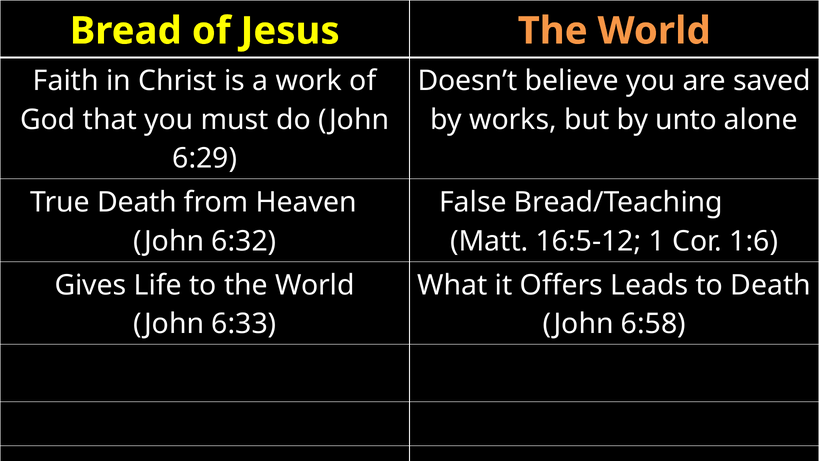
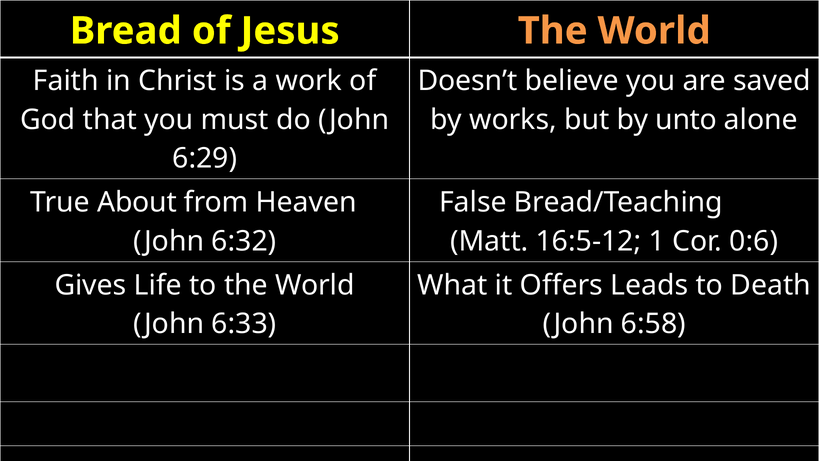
True Death: Death -> About
1:6: 1:6 -> 0:6
